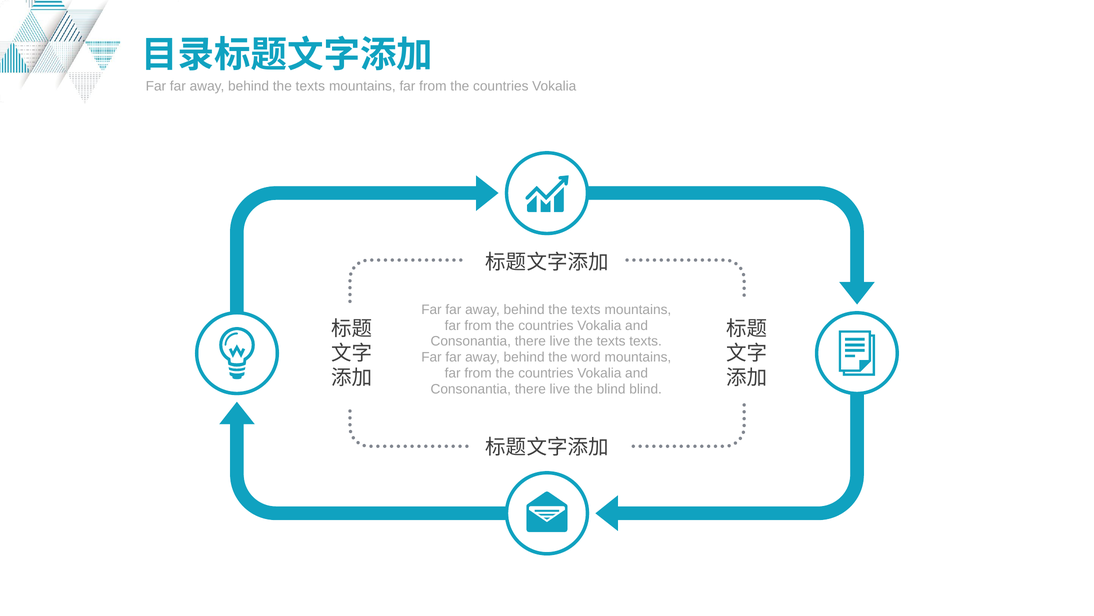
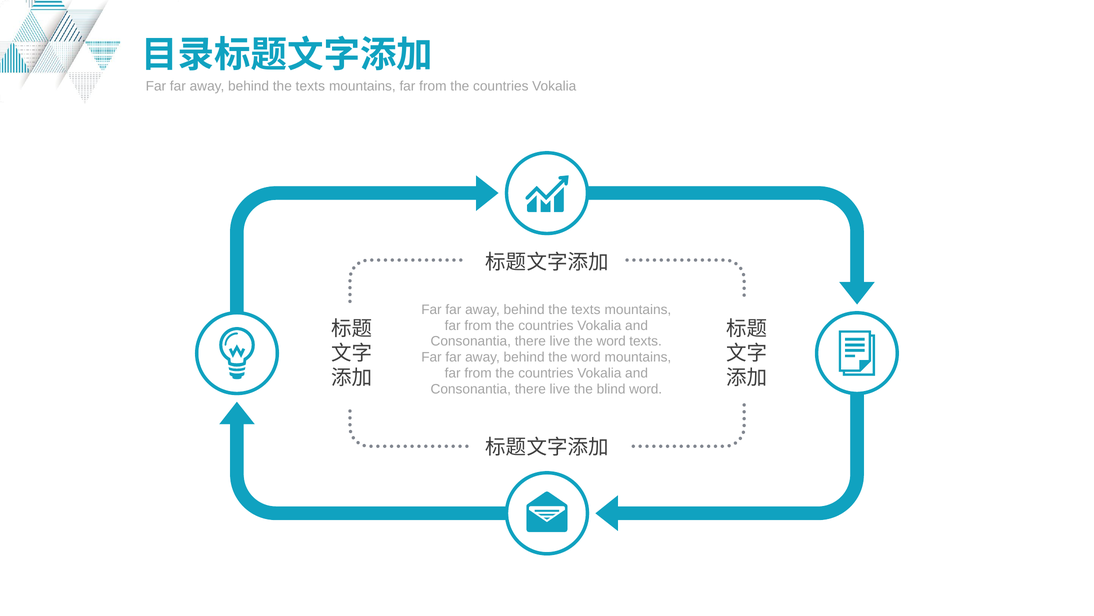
live the texts: texts -> word
blind blind: blind -> word
